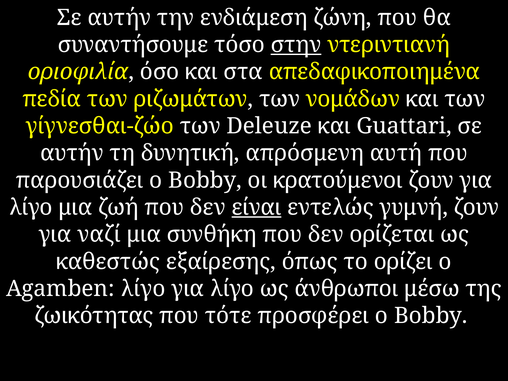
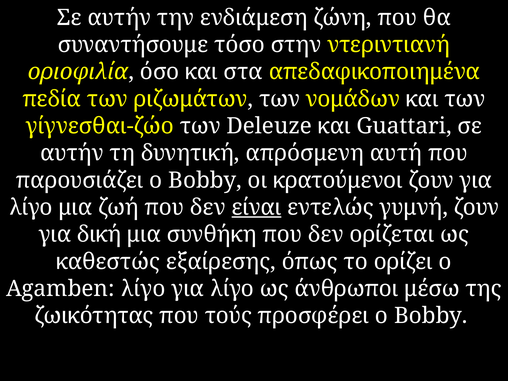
στην underline: present -> none
ναζί: ναζί -> δική
τότε: τότε -> τούς
